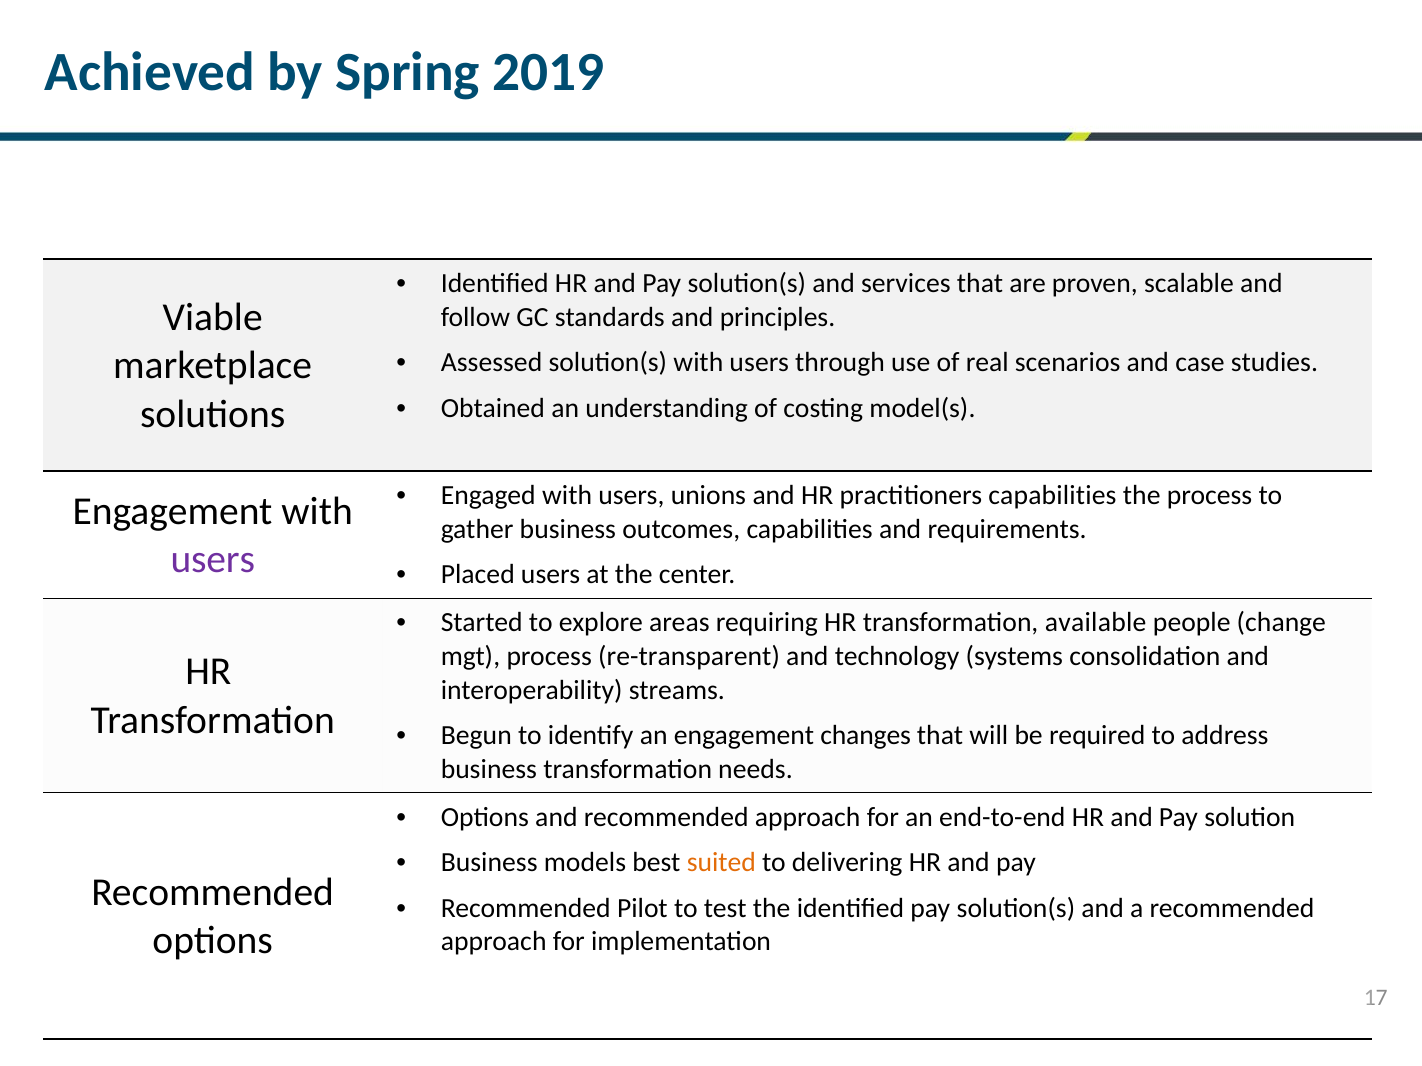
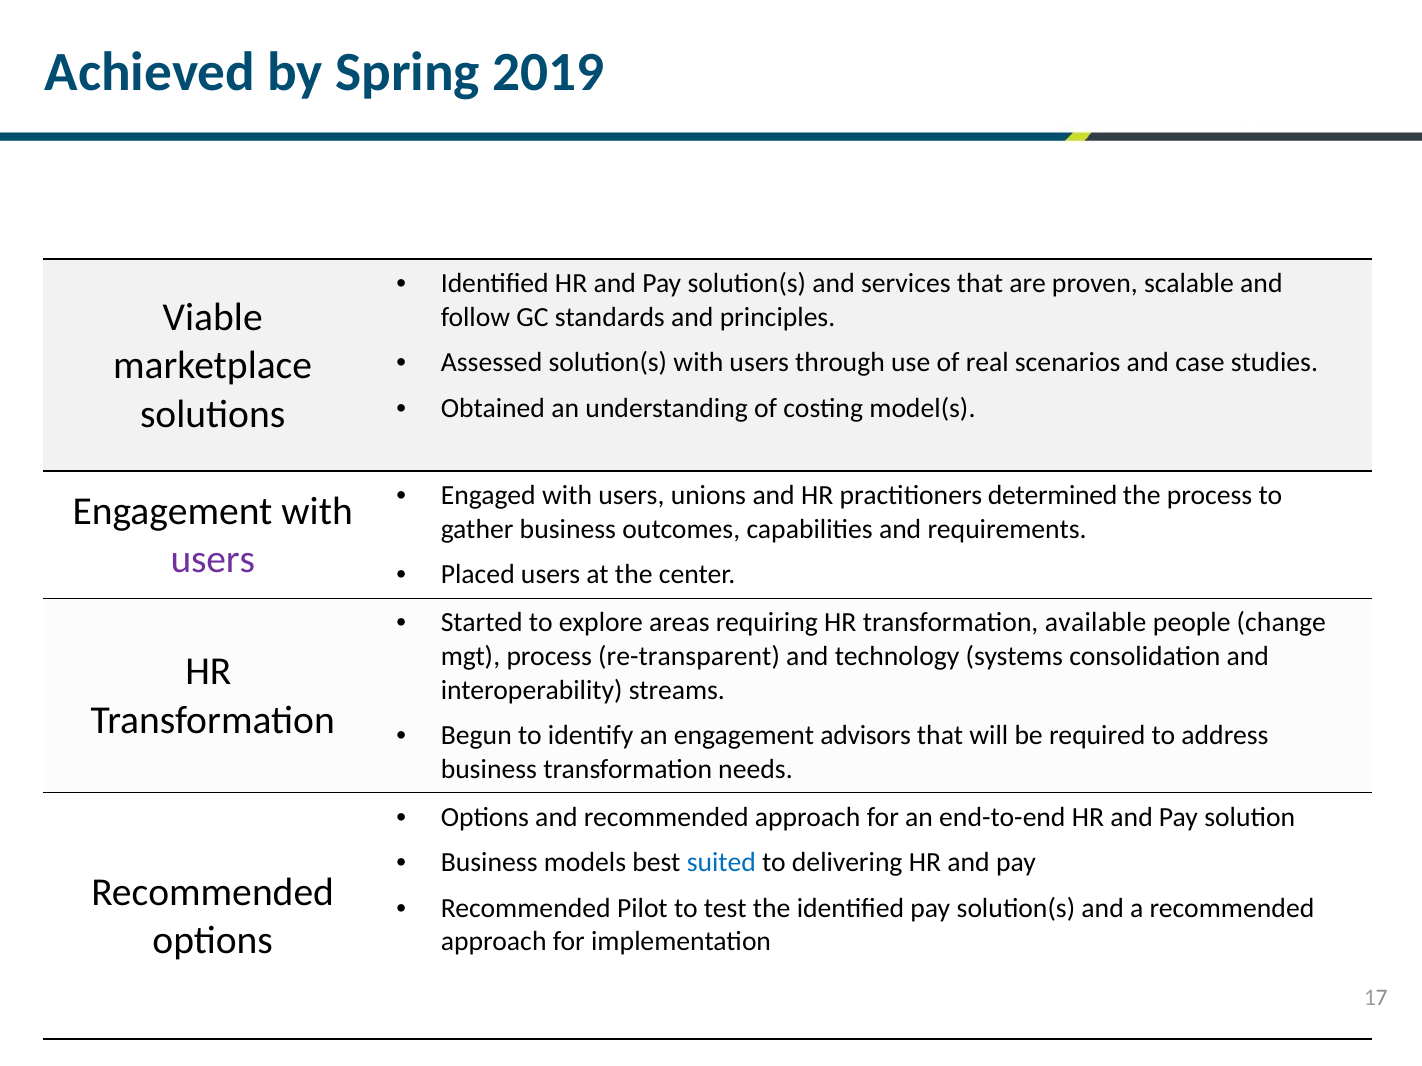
practitioners capabilities: capabilities -> determined
changes: changes -> advisors
suited colour: orange -> blue
